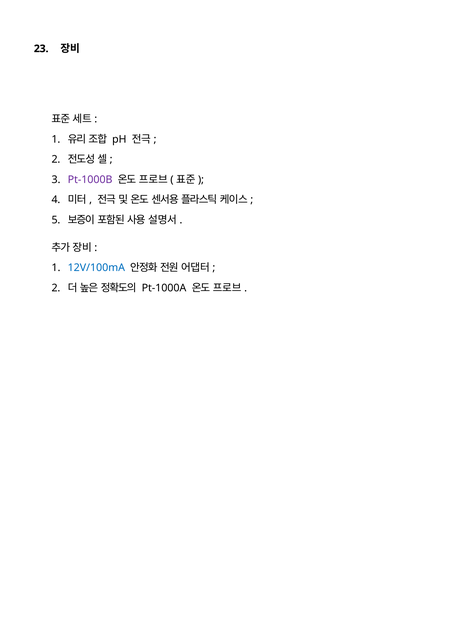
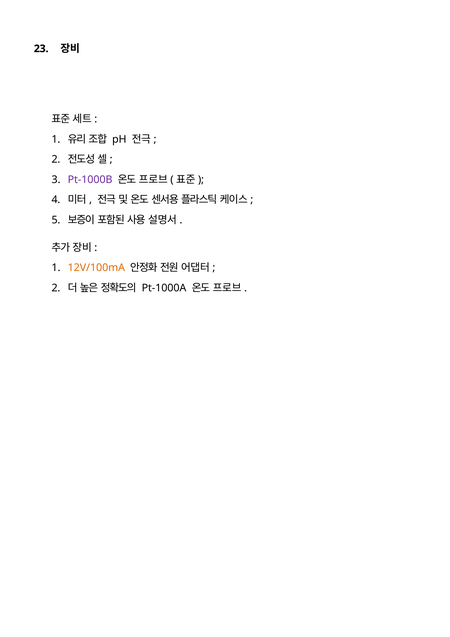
12V/100mA colour: blue -> orange
